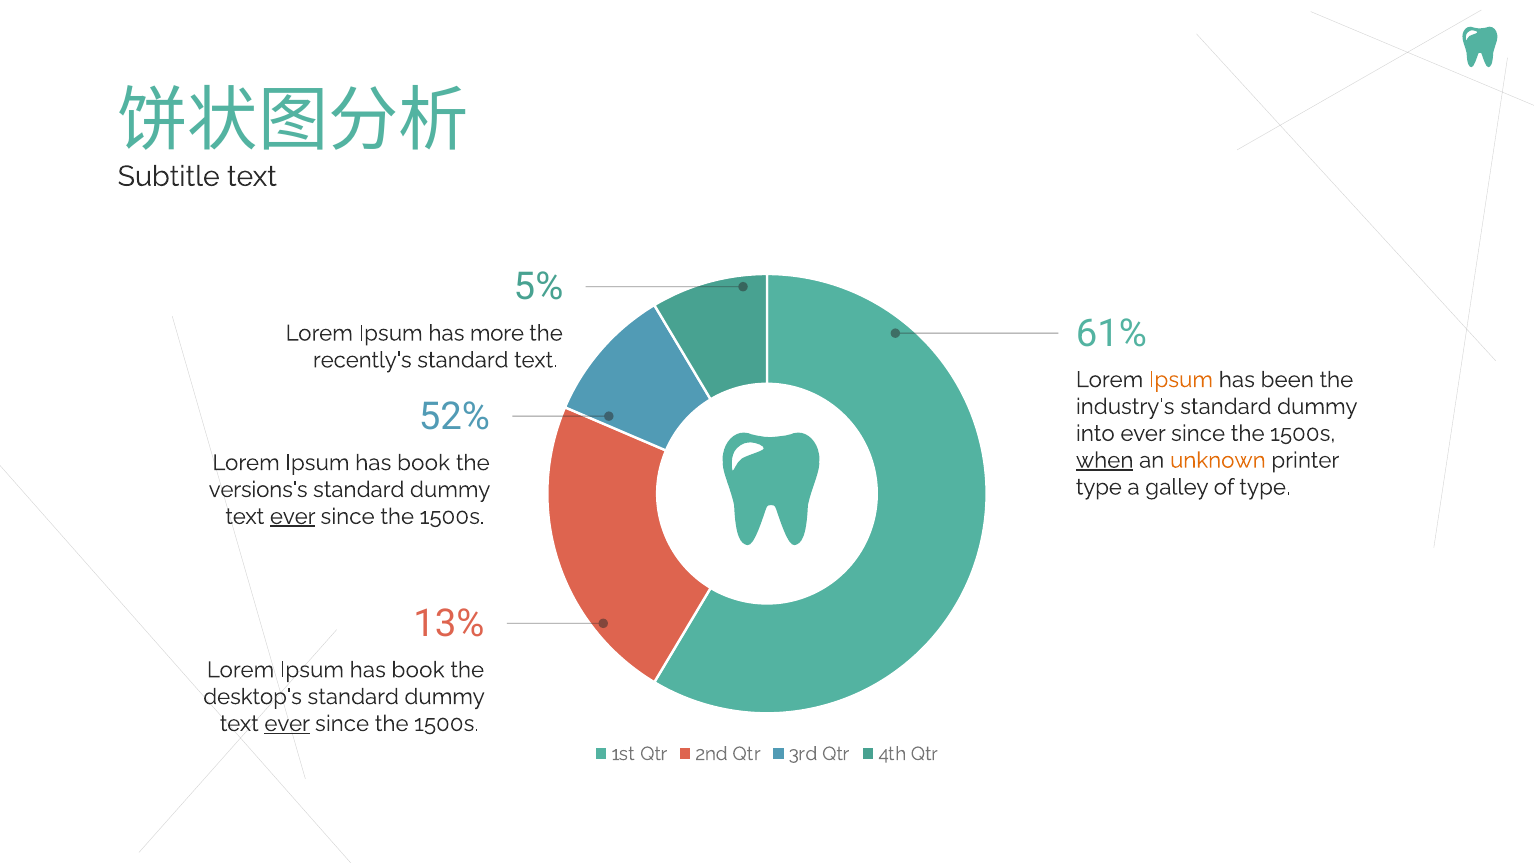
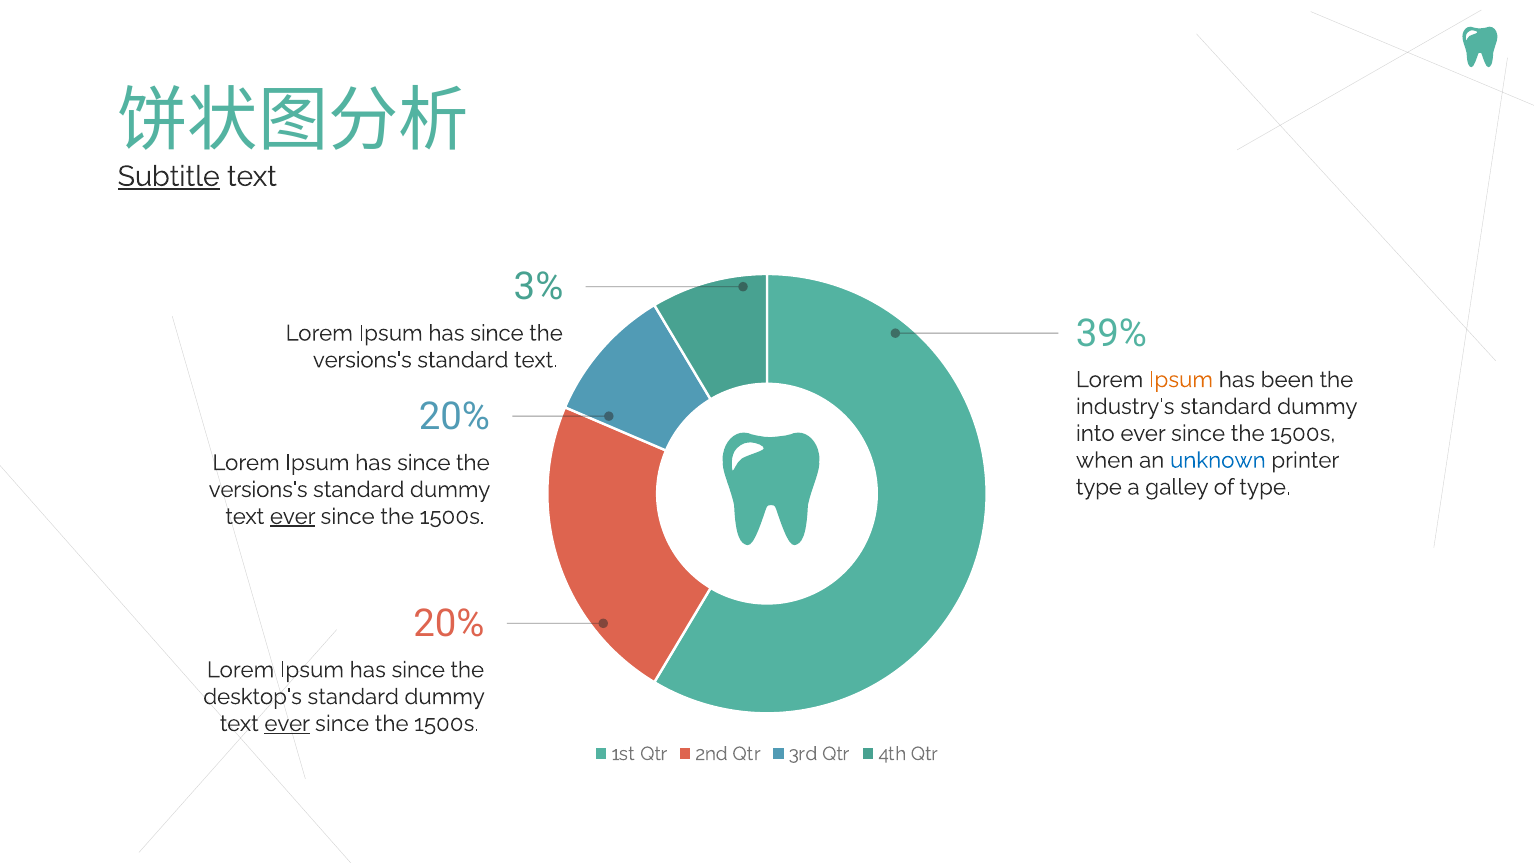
Subtitle underline: none -> present
5%: 5% -> 3%
61%: 61% -> 39%
more at (497, 333): more -> since
recently's at (362, 360): recently's -> versions's
52% at (454, 417): 52% -> 20%
when underline: present -> none
unknown colour: orange -> blue
book at (424, 463): book -> since
13% at (449, 624): 13% -> 20%
book at (418, 670): book -> since
